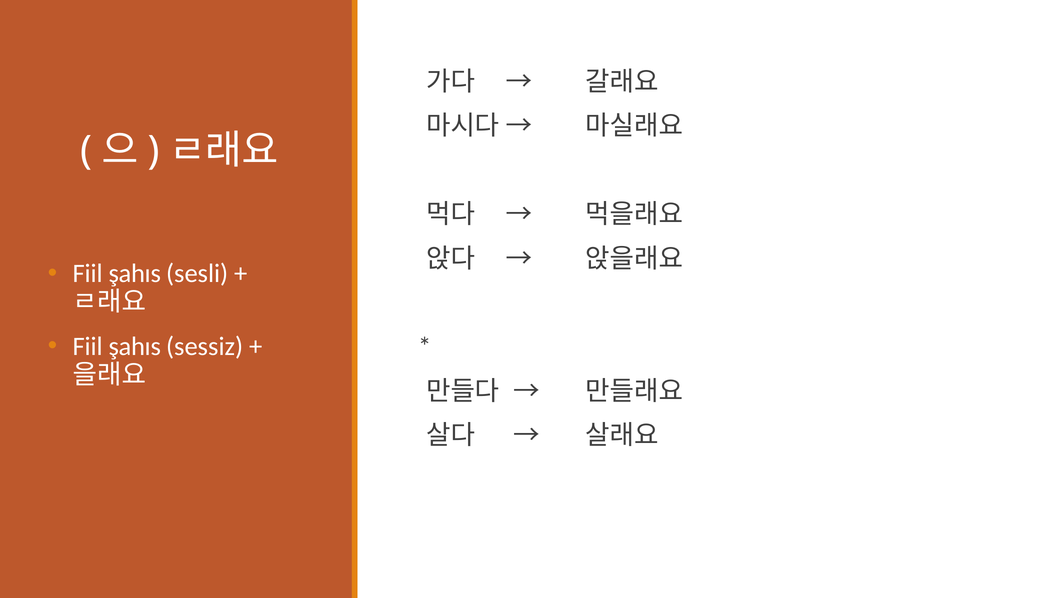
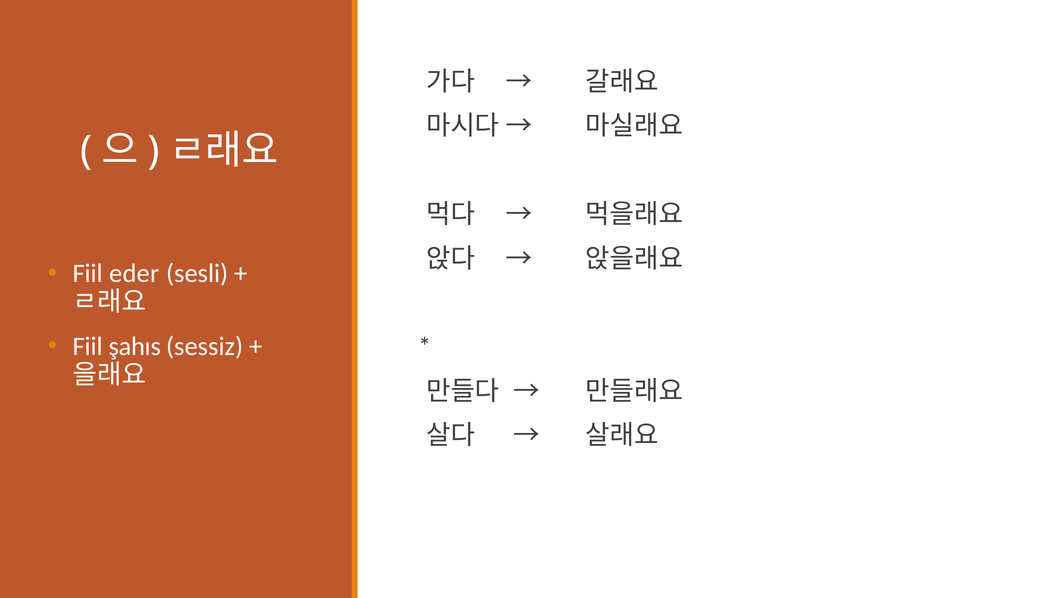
şahıs at (135, 273): şahıs -> eder
